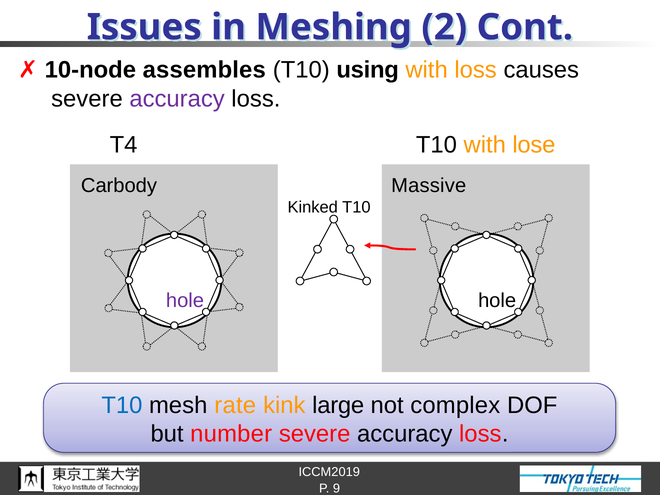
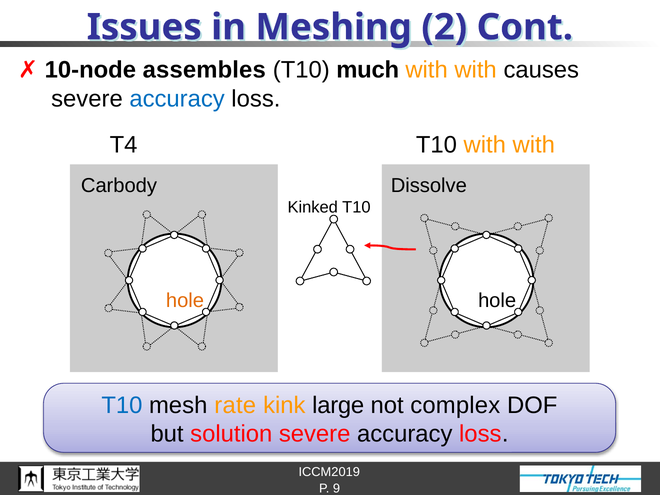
using: using -> much
loss at (476, 70): loss -> with
accuracy at (177, 99) colour: purple -> blue
T10 with lose: lose -> with
Massive: Massive -> Dissolve
hole at (185, 301) colour: purple -> orange
number: number -> solution
